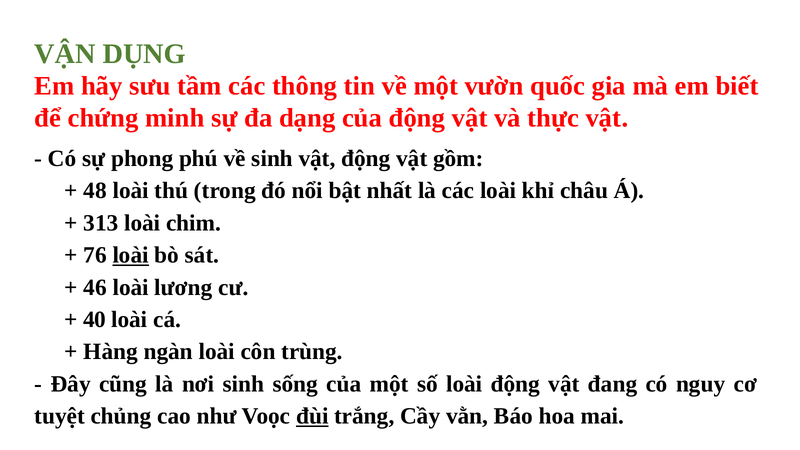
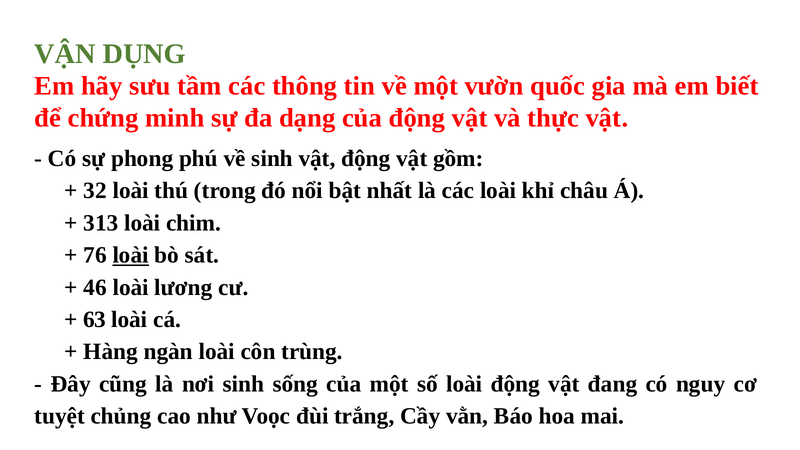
48: 48 -> 32
40: 40 -> 63
đùi underline: present -> none
